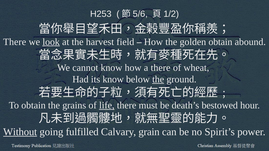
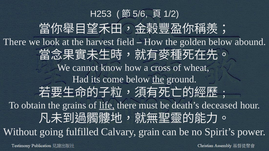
look underline: present -> none
golden obtain: obtain -> below
a there: there -> cross
its know: know -> come
bestowed: bestowed -> deceased
Without underline: present -> none
